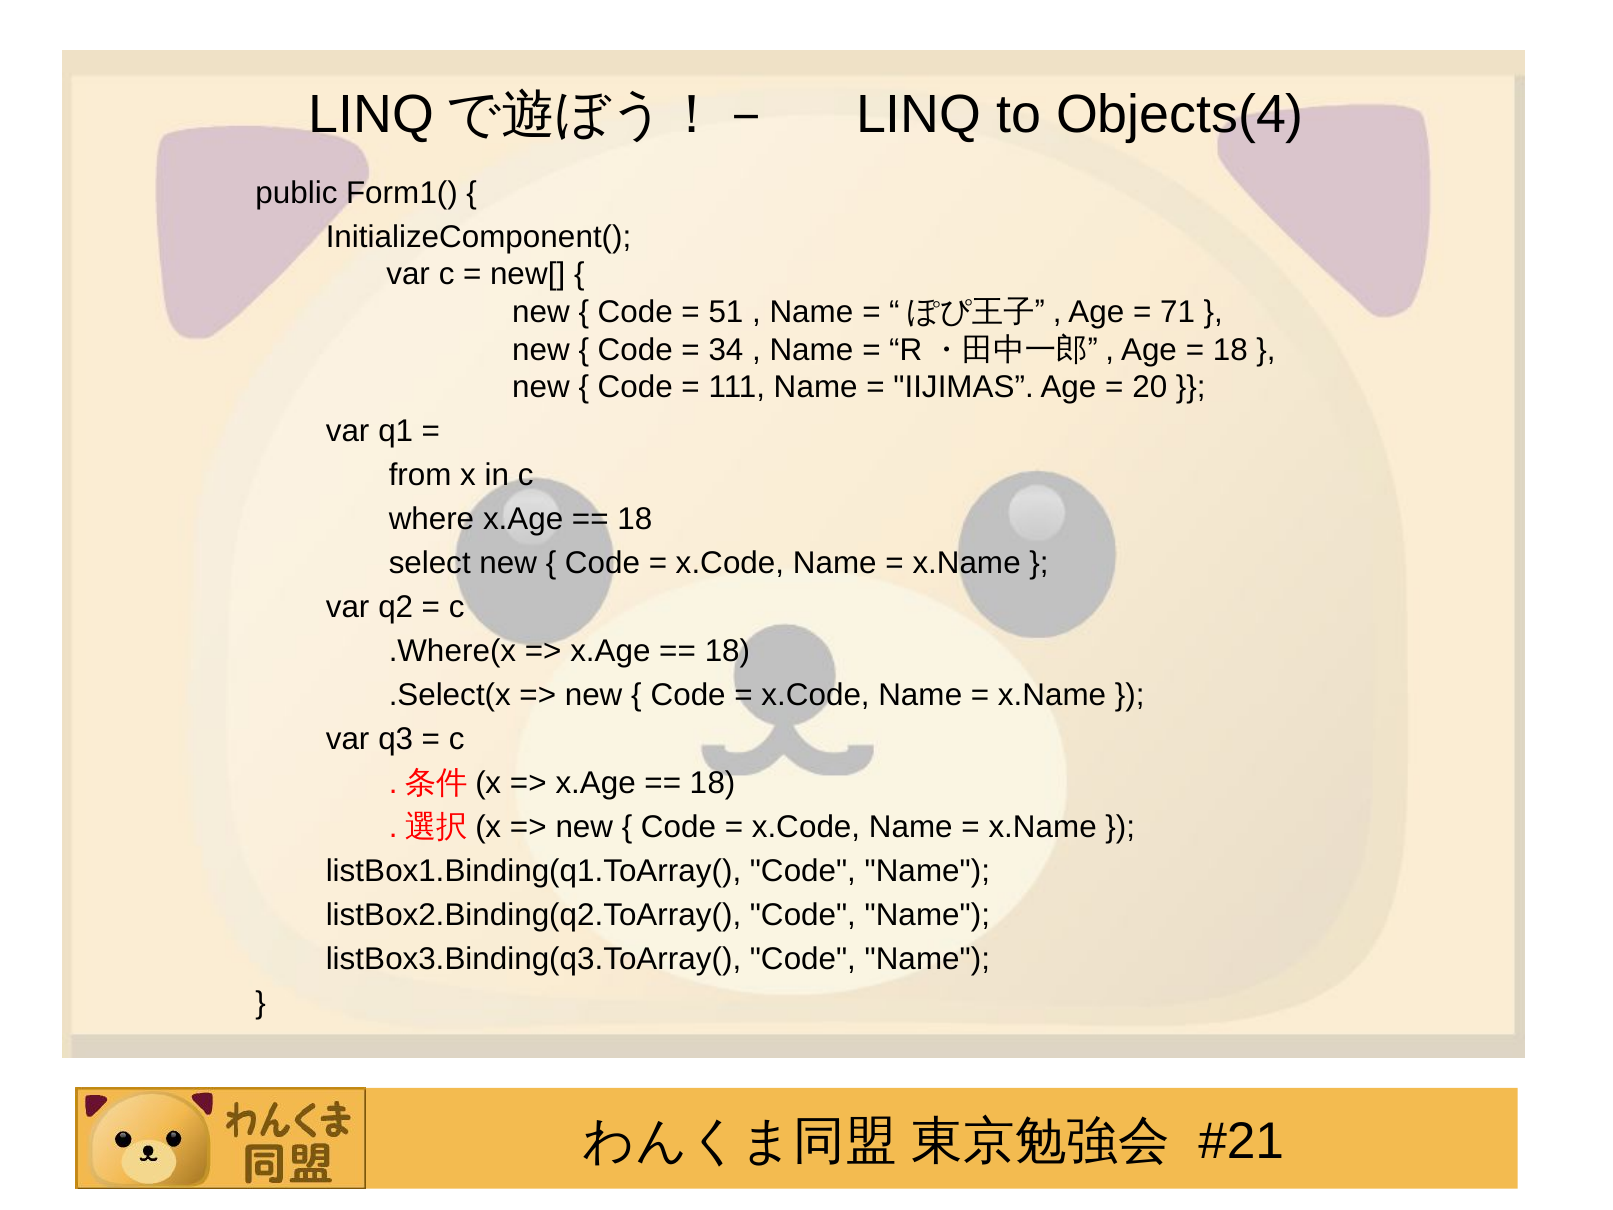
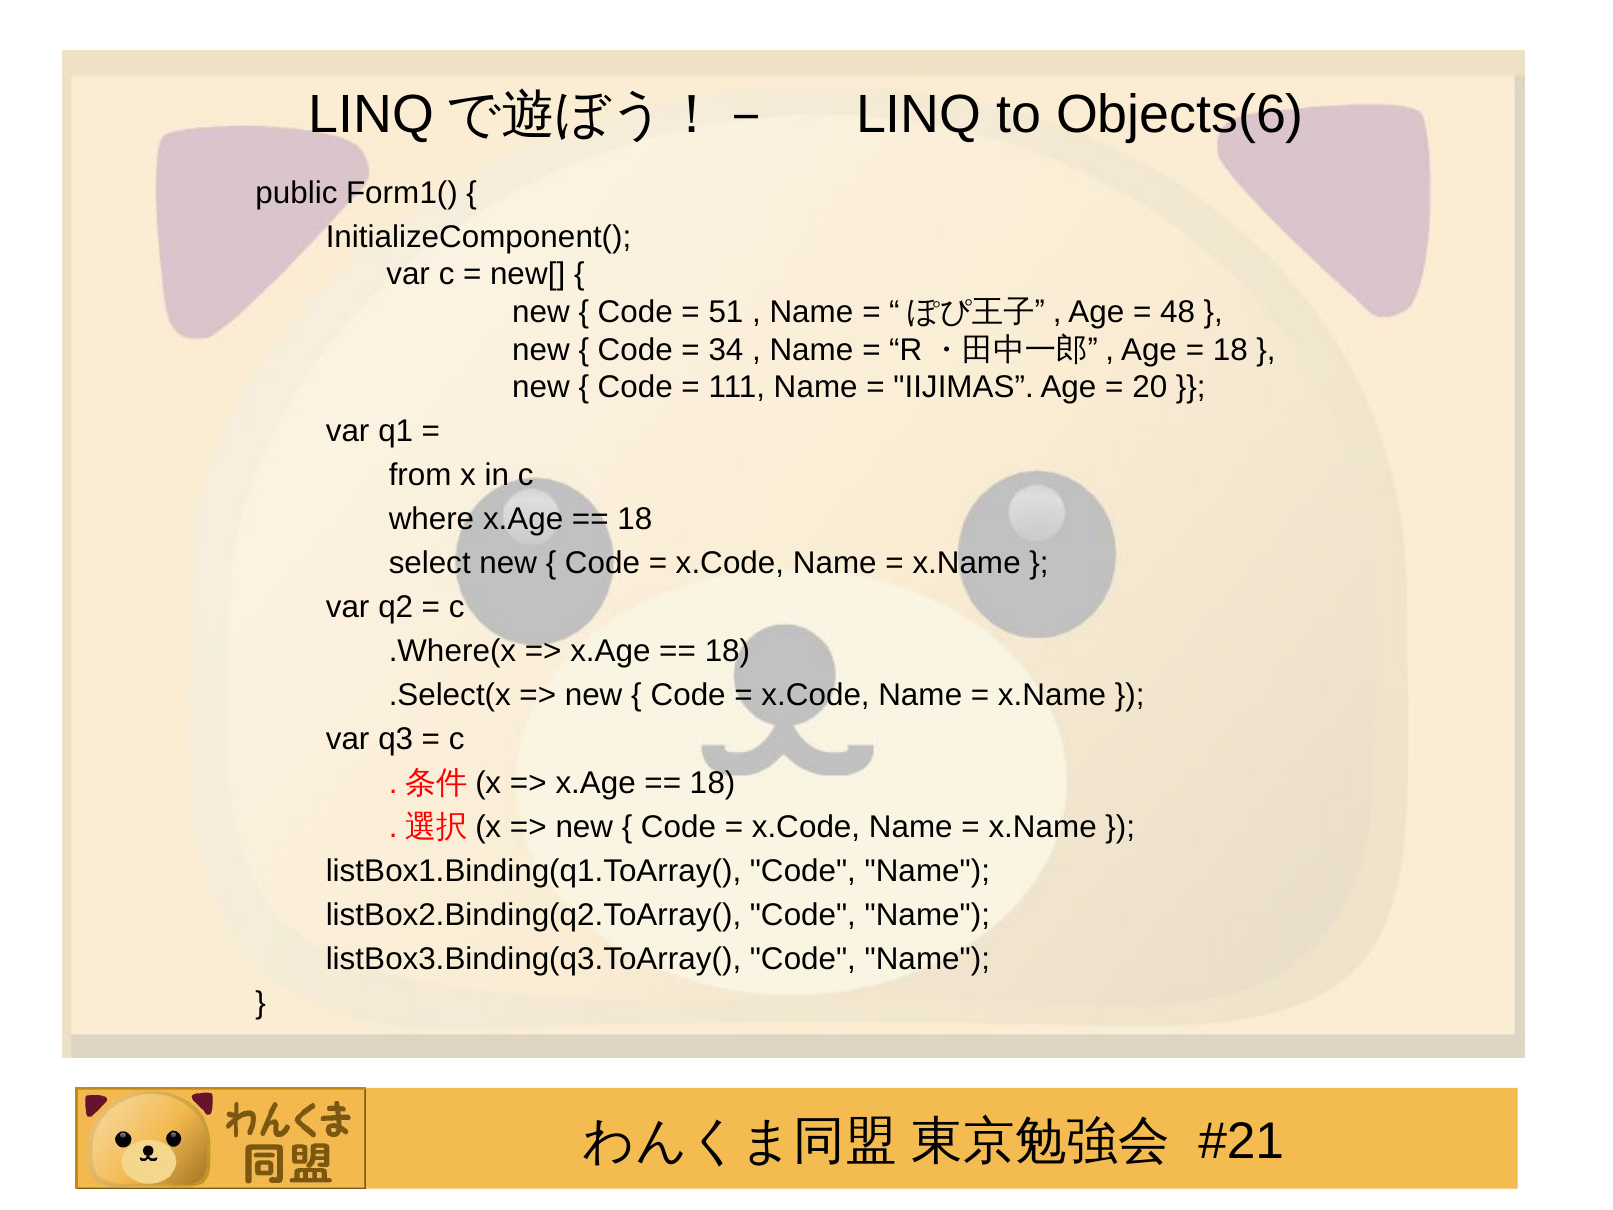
Objects(4: Objects(4 -> Objects(6
71: 71 -> 48
